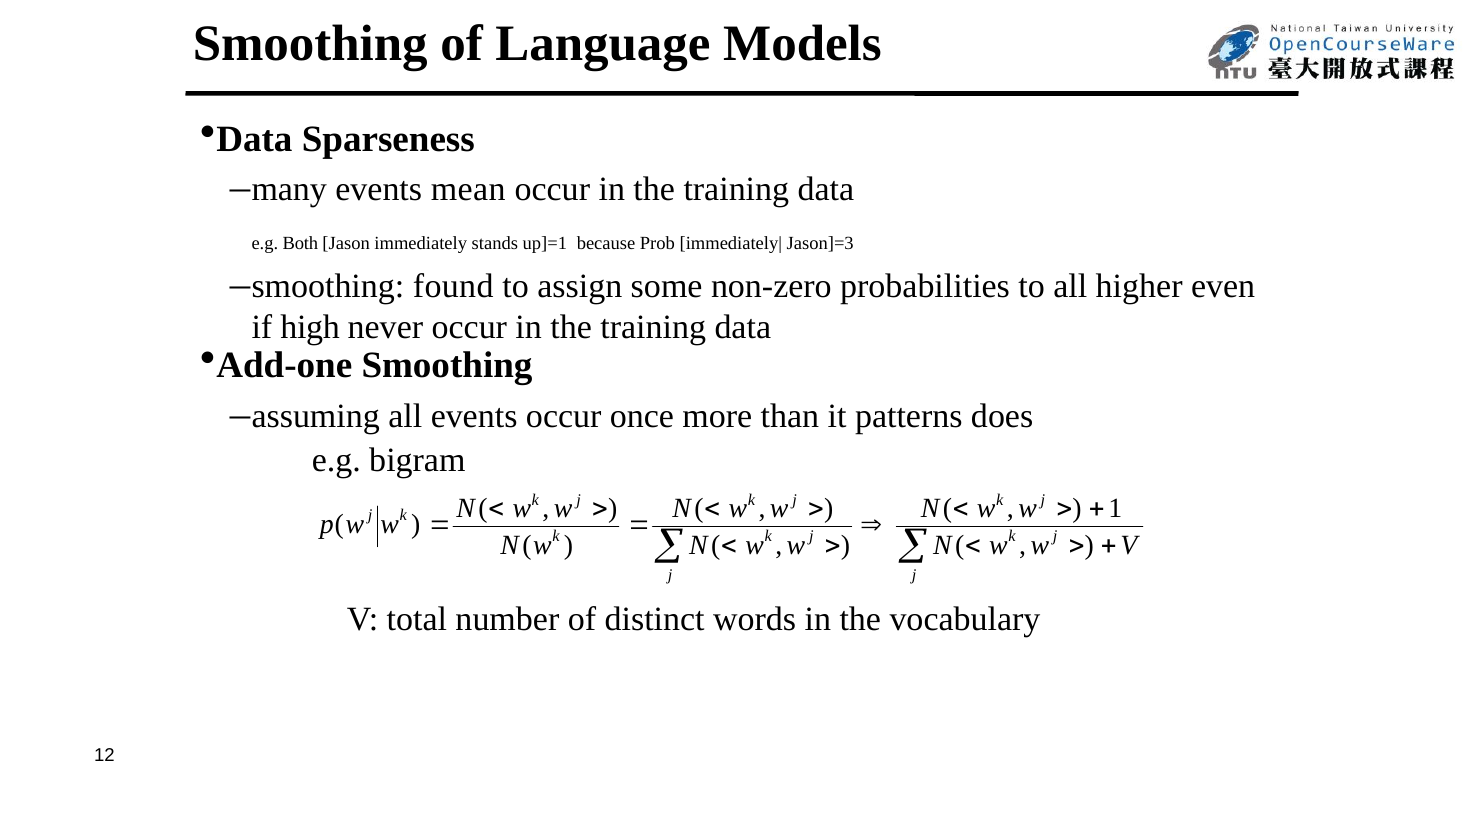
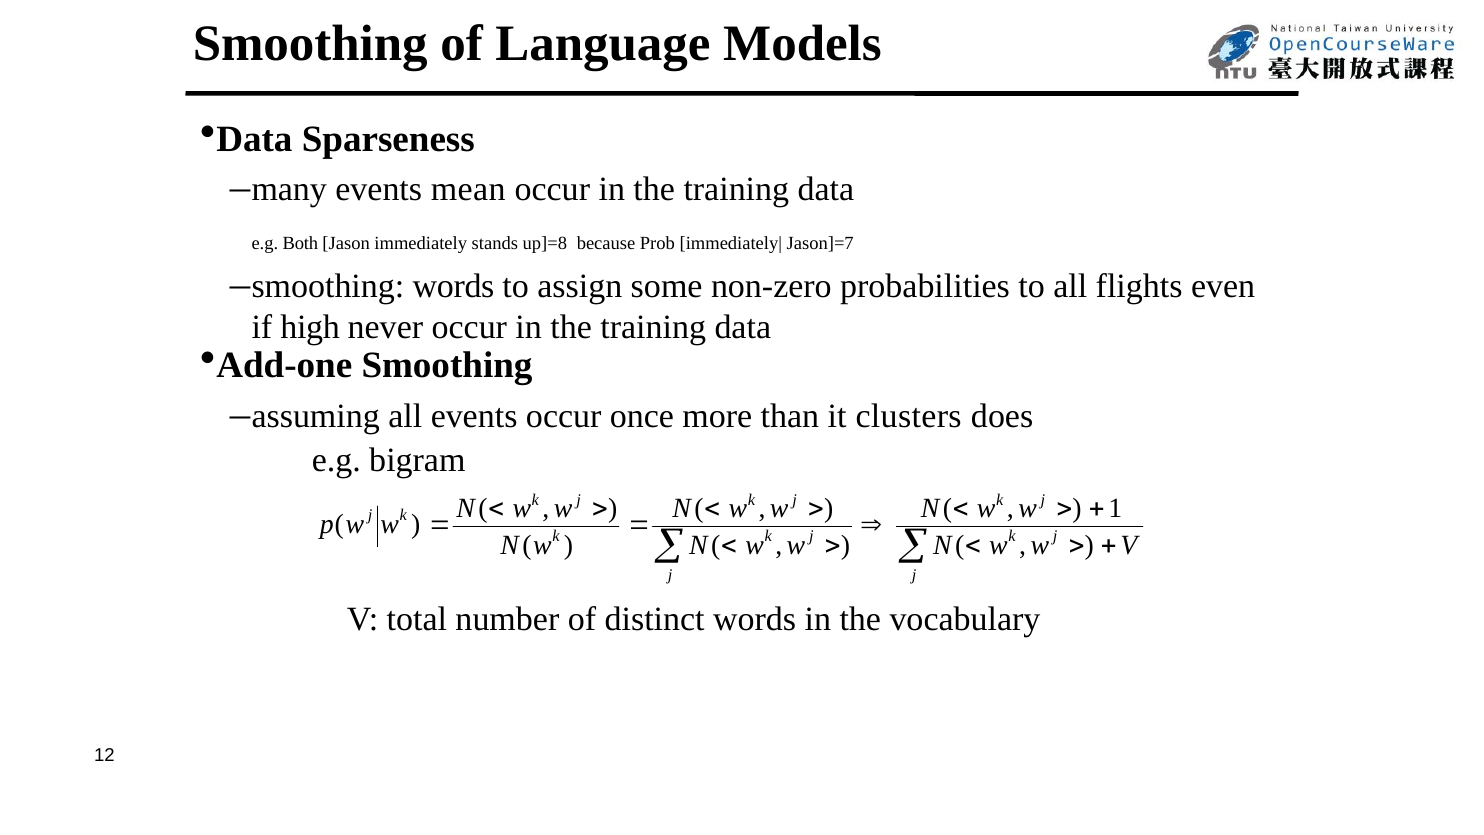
up]=1: up]=1 -> up]=8
Jason]=3: Jason]=3 -> Jason]=7
smoothing found: found -> words
higher: higher -> flights
patterns: patterns -> clusters
